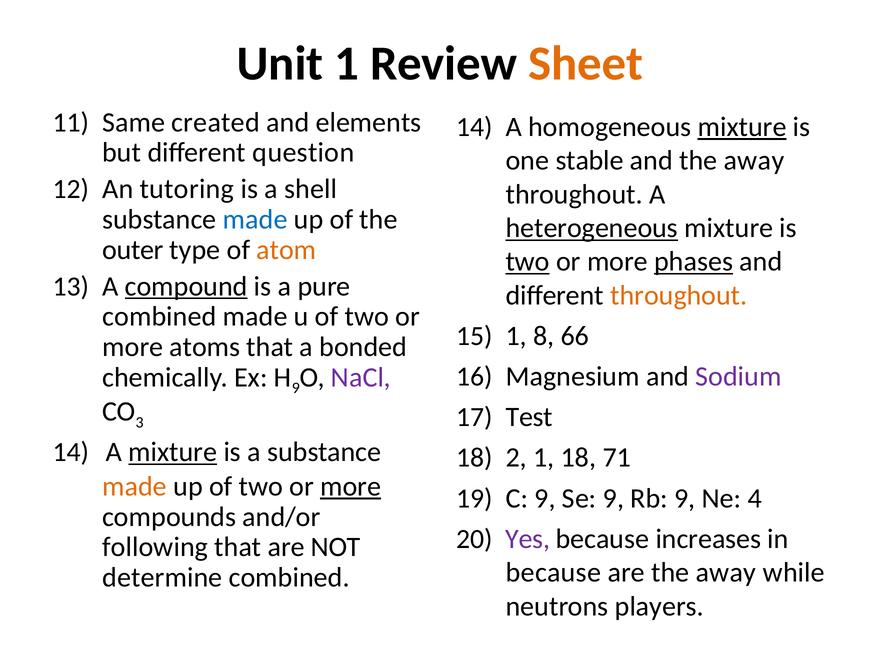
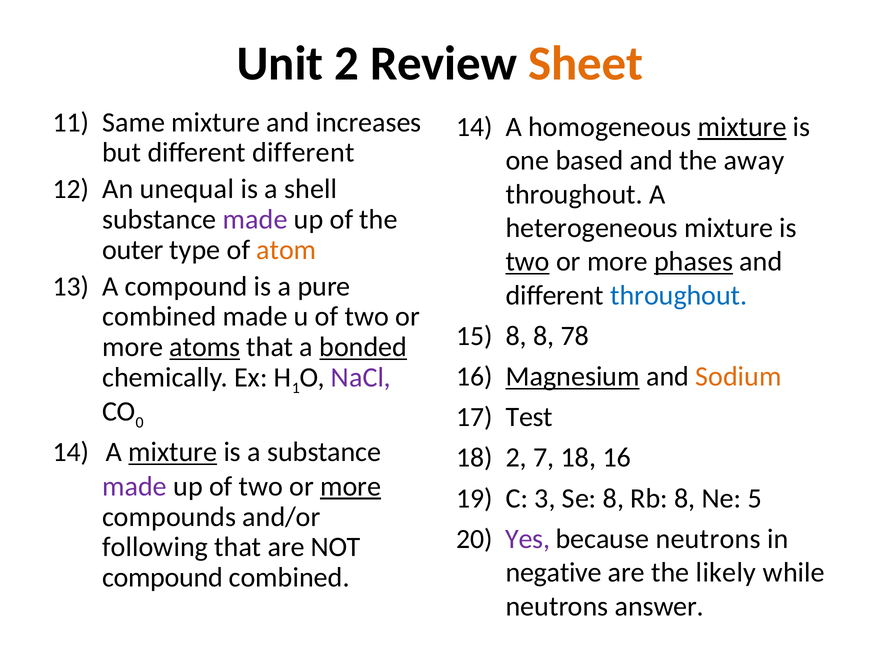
Unit 1: 1 -> 2
Same created: created -> mixture
elements: elements -> increases
different question: question -> different
stable: stable -> based
tutoring: tutoring -> unequal
made at (255, 219) colour: blue -> purple
heterogeneous underline: present -> none
compound at (186, 286) underline: present -> none
throughout at (679, 295) colour: orange -> blue
1 at (516, 336): 1 -> 8
66: 66 -> 78
atoms underline: none -> present
bonded underline: none -> present
Magnesium underline: none -> present
Sodium colour: purple -> orange
9 at (296, 388): 9 -> 1
3: 3 -> 0
2 1: 1 -> 7
18 71: 71 -> 16
made at (135, 486) colour: orange -> purple
C 9: 9 -> 3
Se 9: 9 -> 8
Rb 9: 9 -> 8
4: 4 -> 5
because increases: increases -> neutrons
because at (553, 573): because -> negative
are the away: away -> likely
determine at (162, 577): determine -> compound
players: players -> answer
